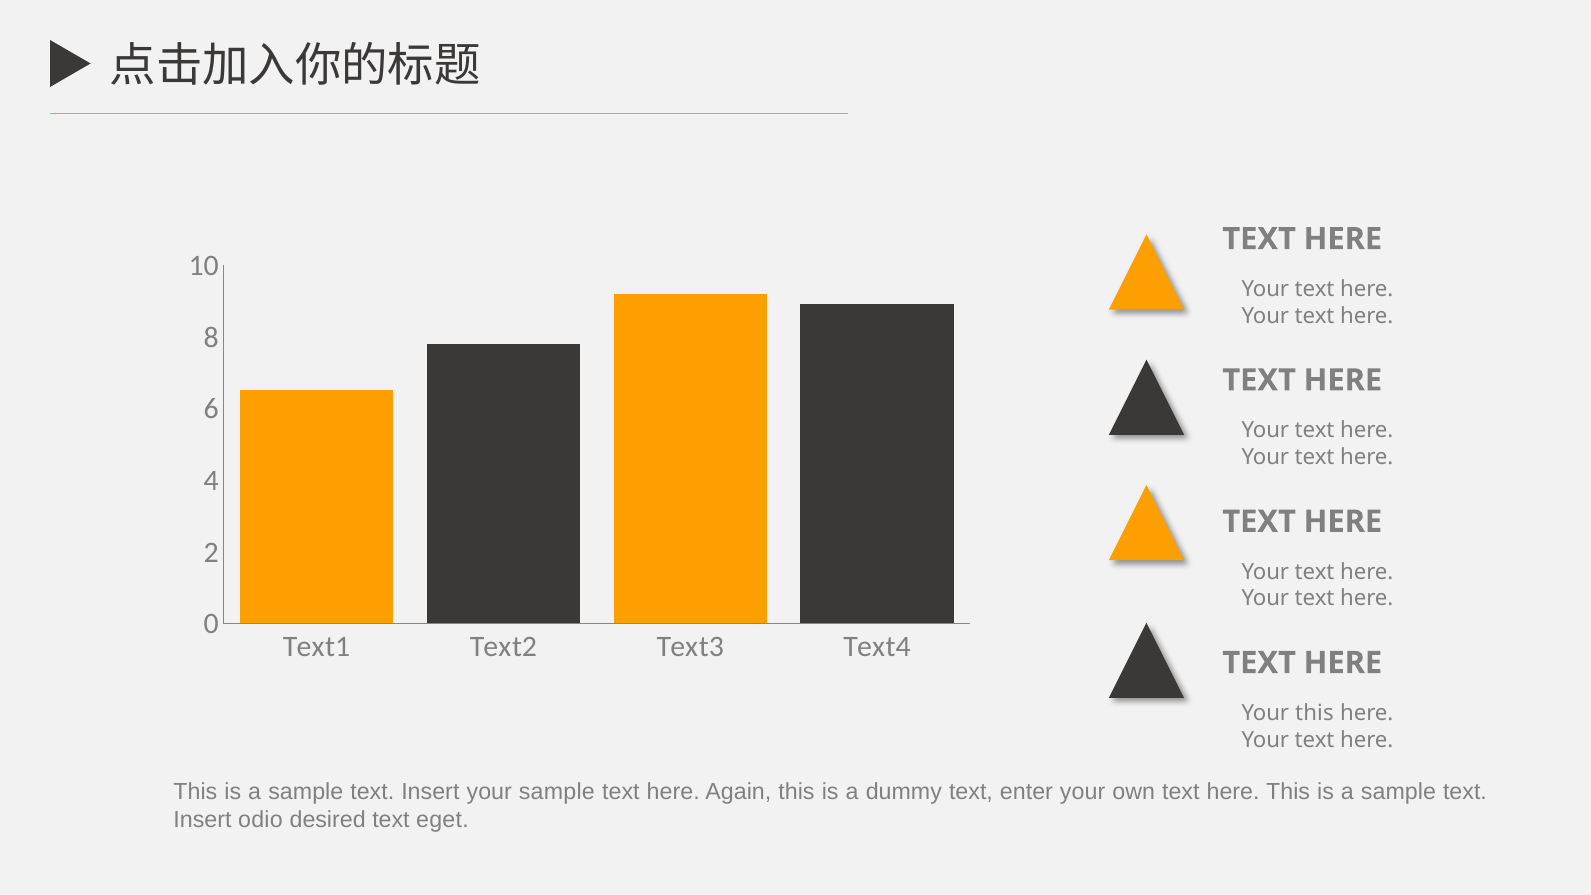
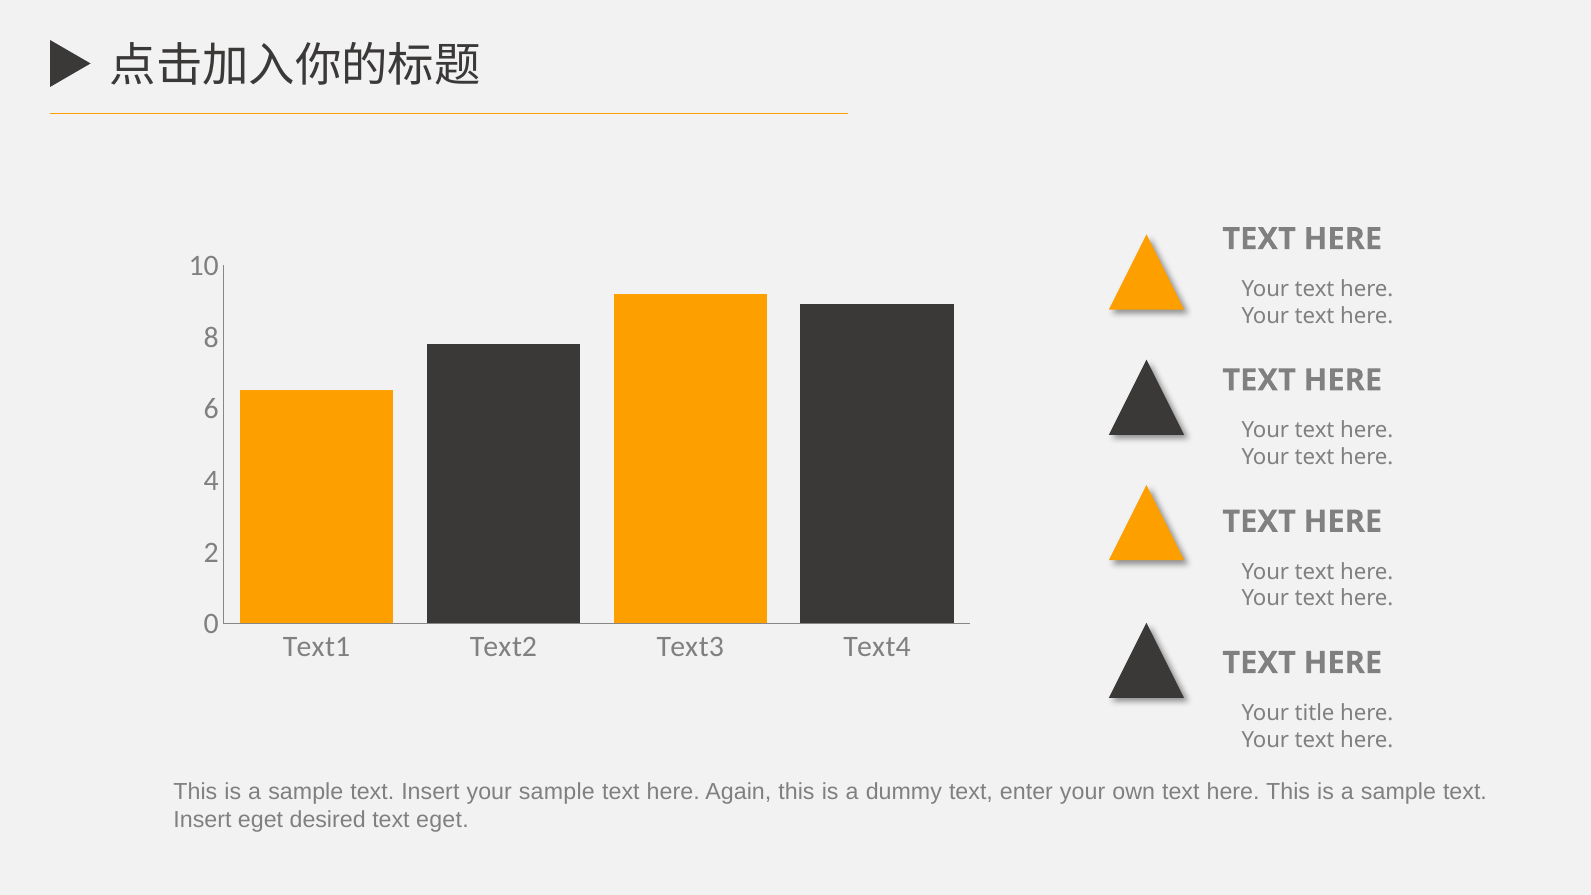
Your this: this -> title
Insert odio: odio -> eget
